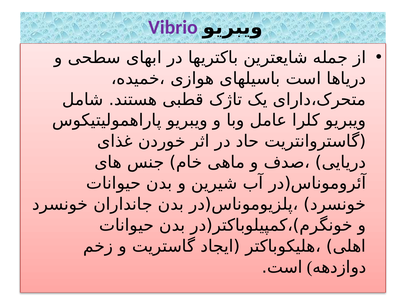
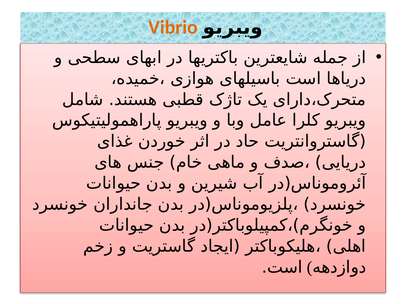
Vibrio colour: purple -> orange
